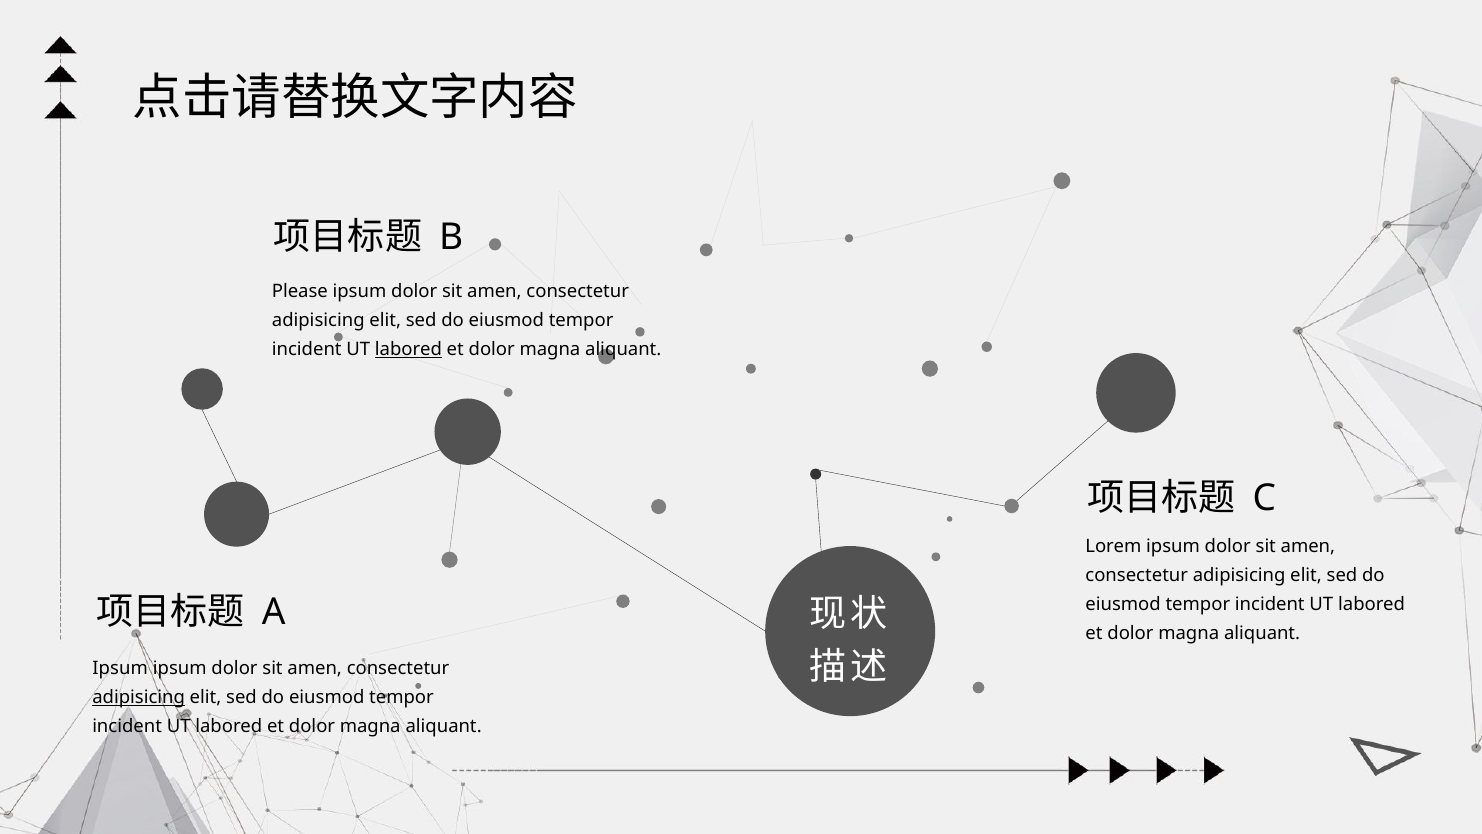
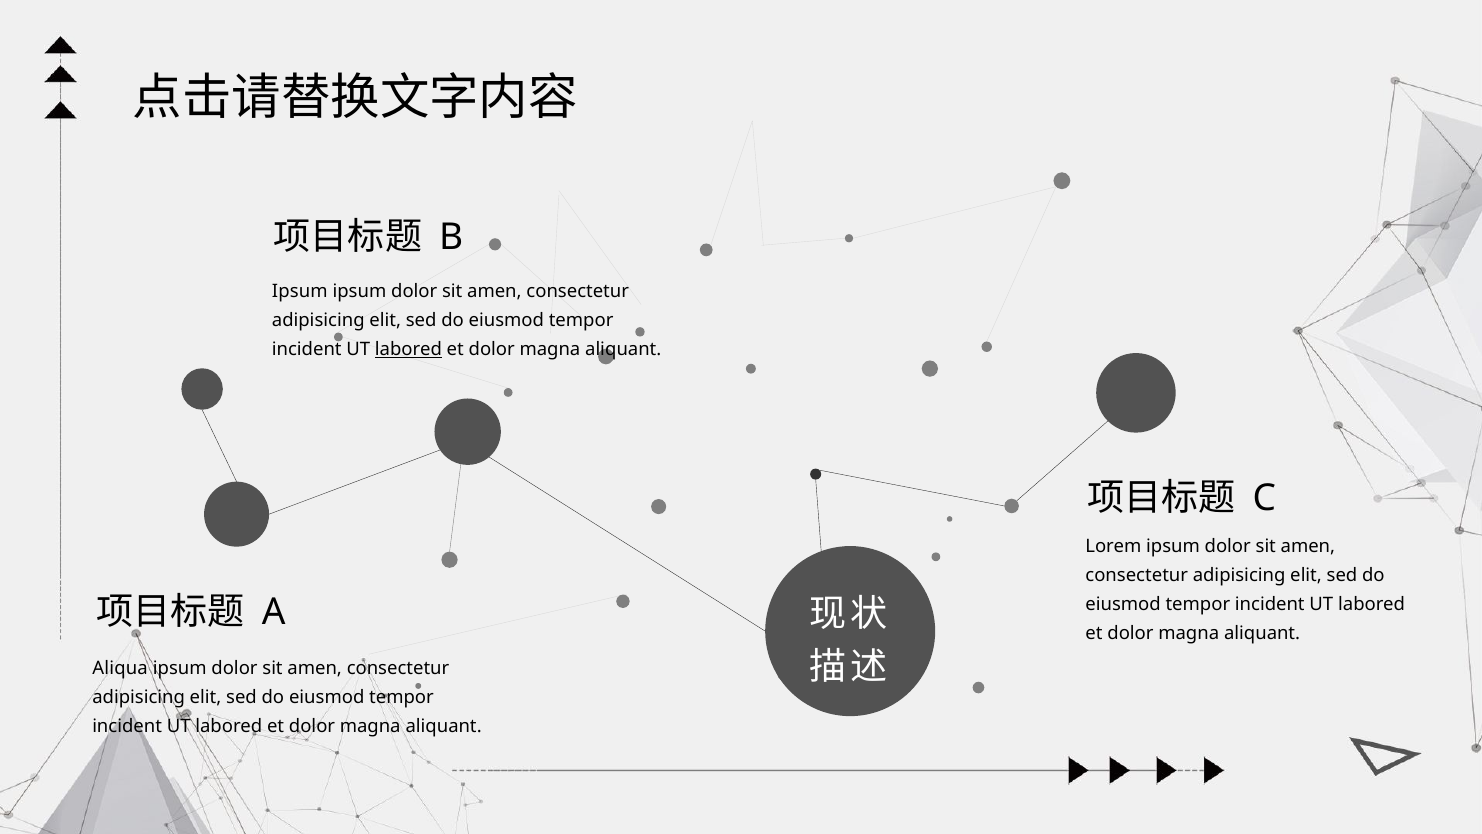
Please at (300, 291): Please -> Ipsum
Ipsum at (120, 668): Ipsum -> Aliqua
adipisicing at (139, 697) underline: present -> none
